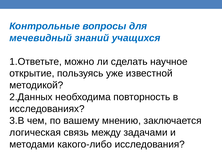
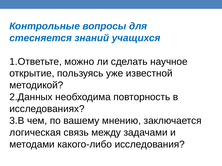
мечевидный: мечевидный -> стесняется
